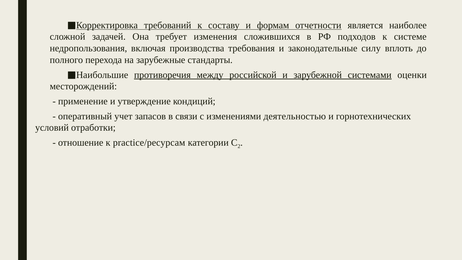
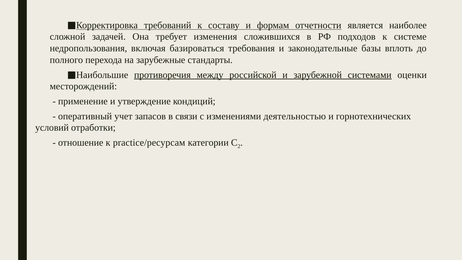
производства: производства -> базироваться
силу: силу -> базы
